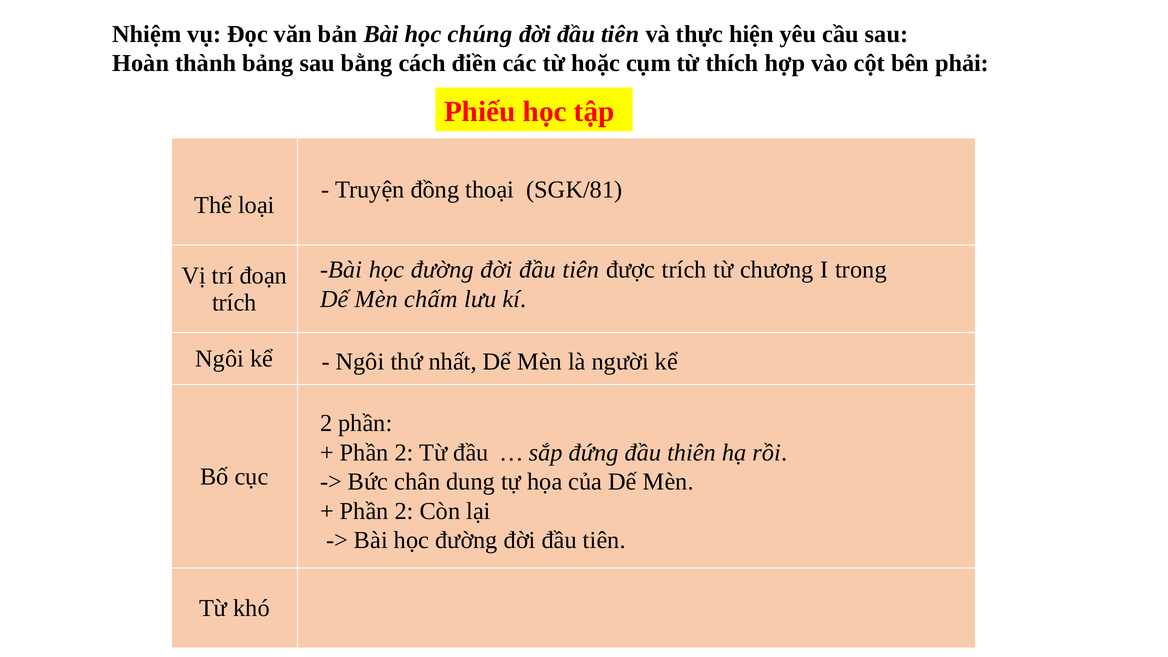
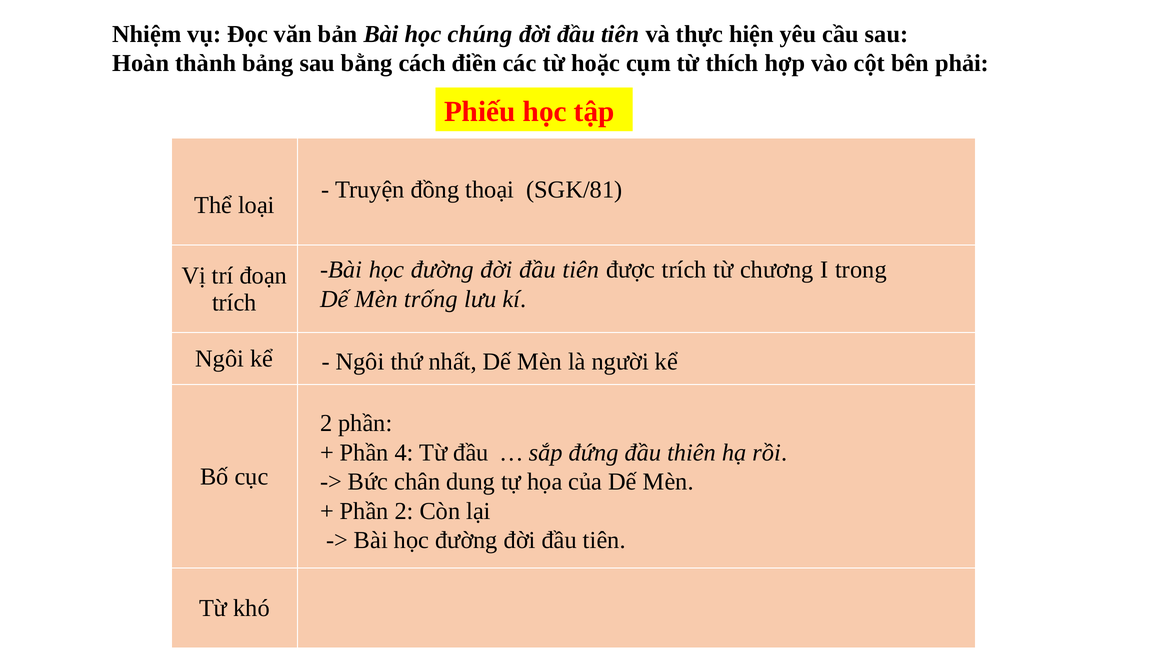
chấm: chấm -> trống
2 at (404, 453): 2 -> 4
